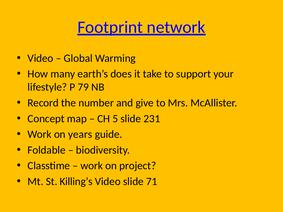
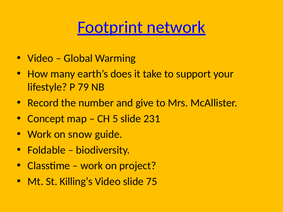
years: years -> snow
71: 71 -> 75
